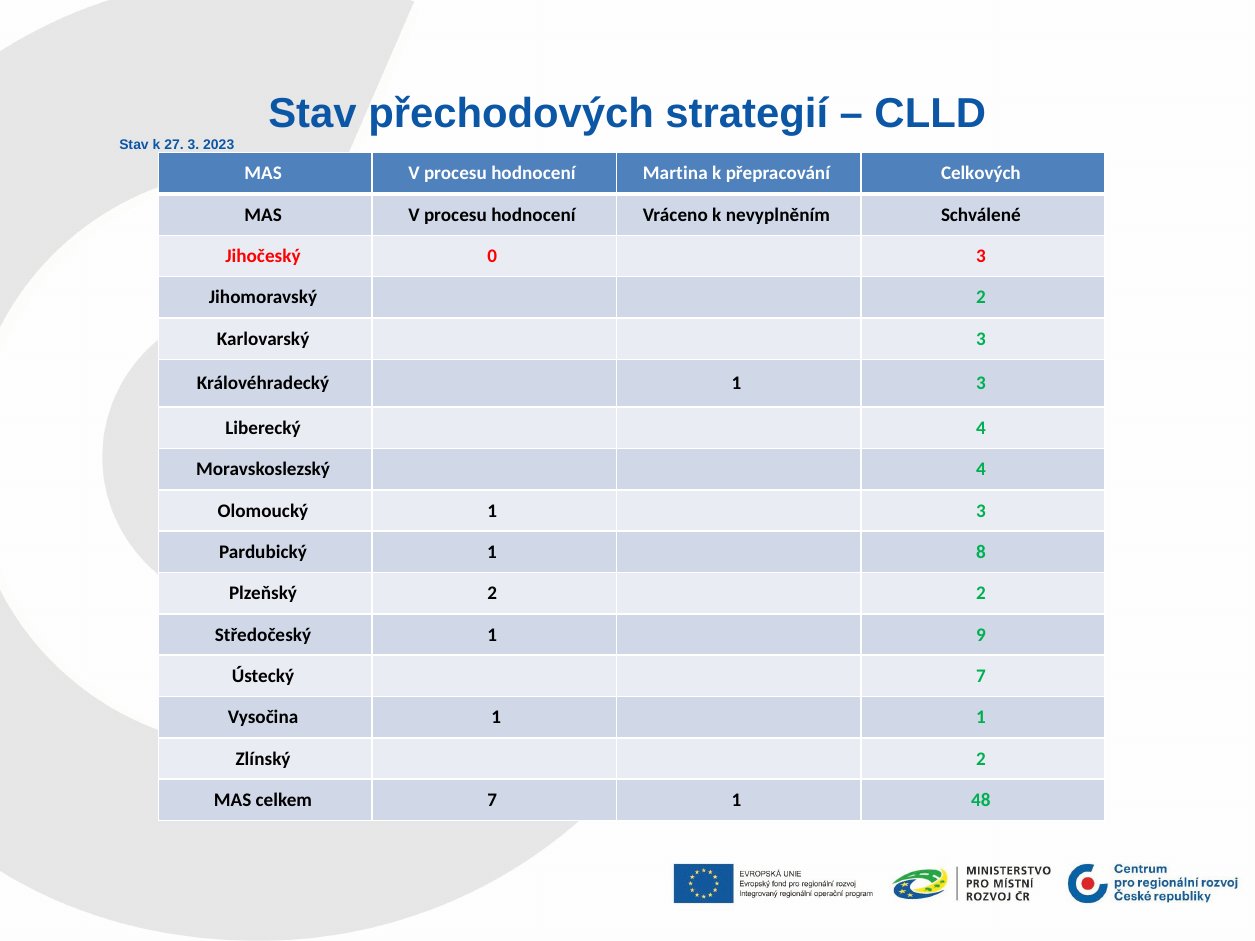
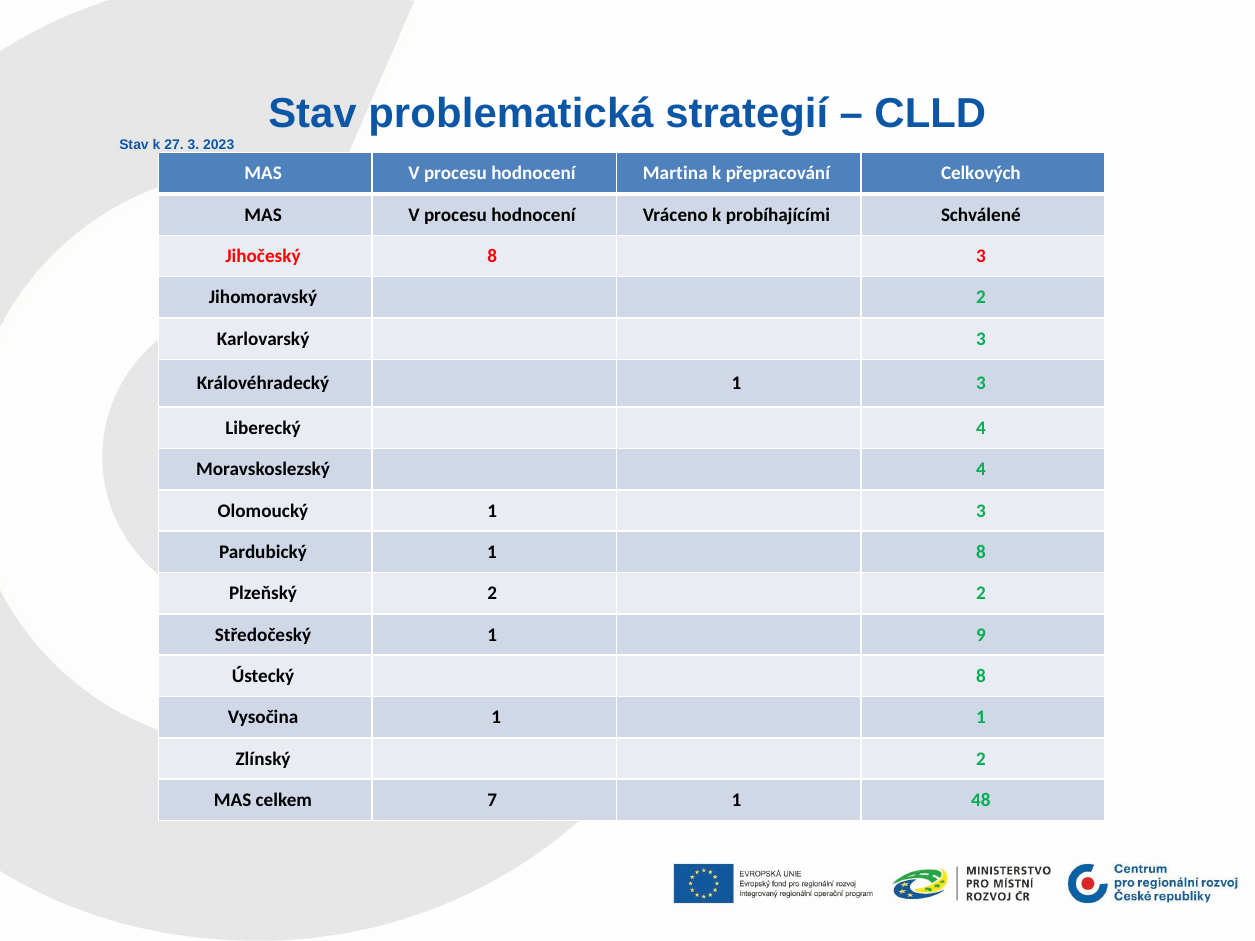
přechodových: přechodových -> problematická
nevyplněním: nevyplněním -> probíhajícími
Jihočeský 0: 0 -> 8
Ústecký 7: 7 -> 8
